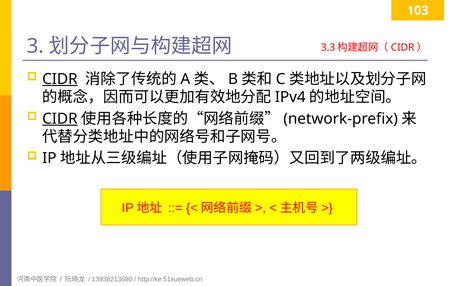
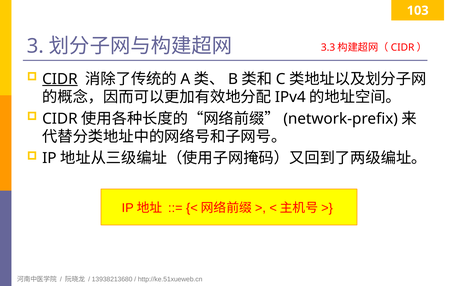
CIDR at (60, 119) underline: present -> none
